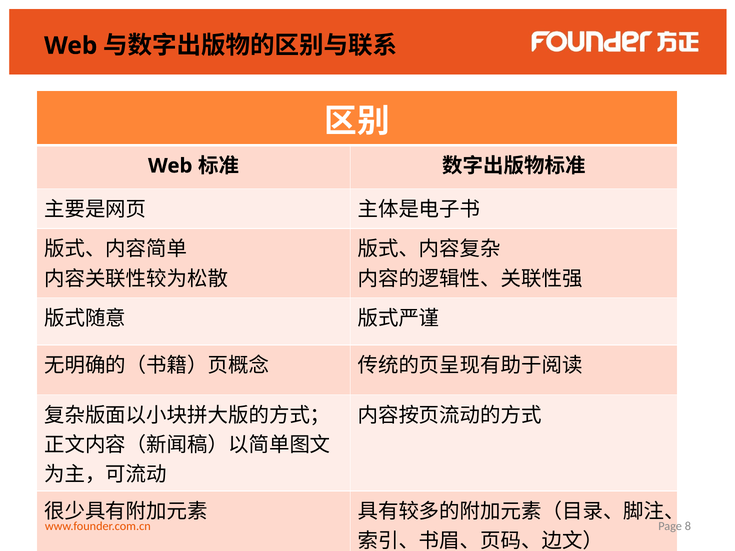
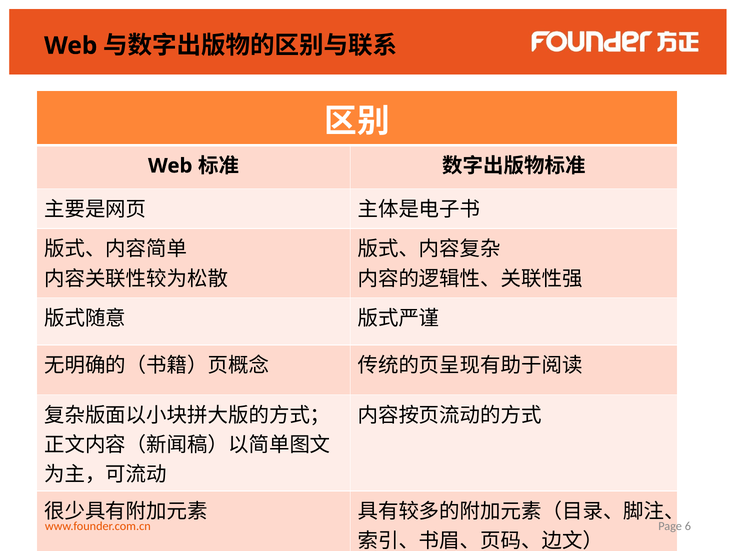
8: 8 -> 6
